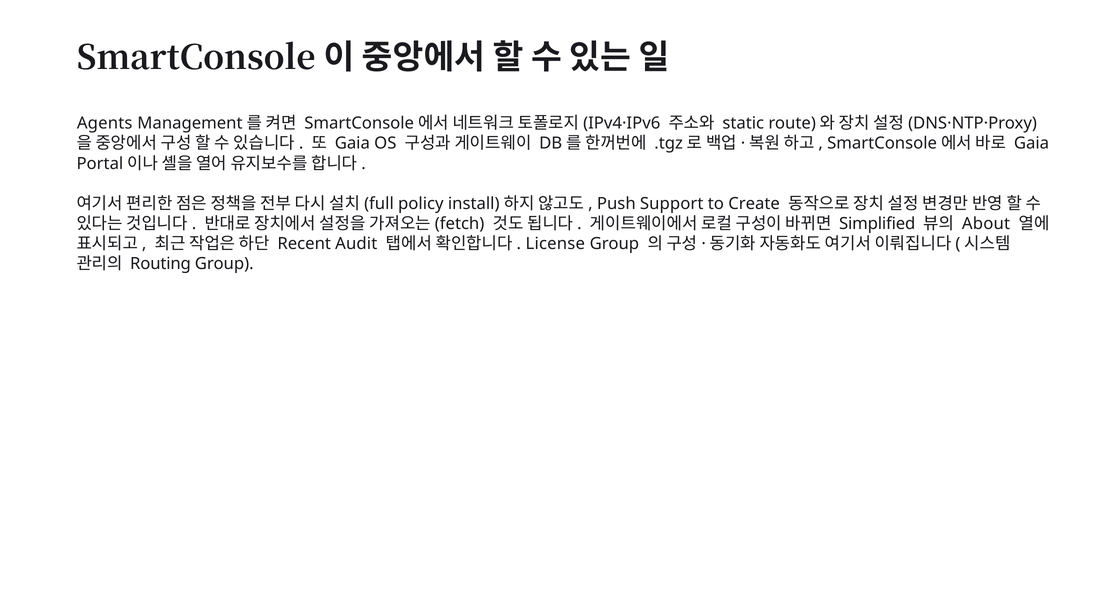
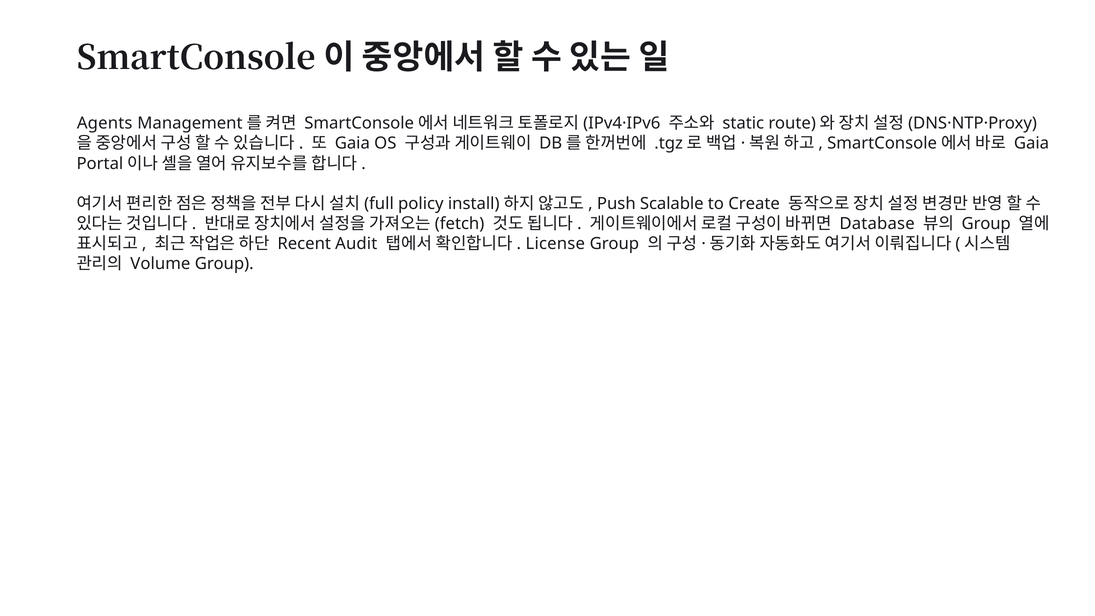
Support: Support -> Scalable
Simplified: Simplified -> Database
About at (986, 224): About -> Group
Routing: Routing -> Volume
